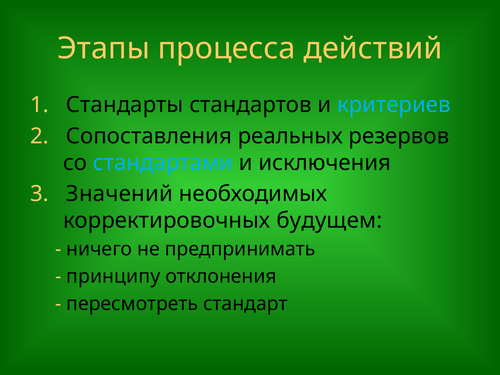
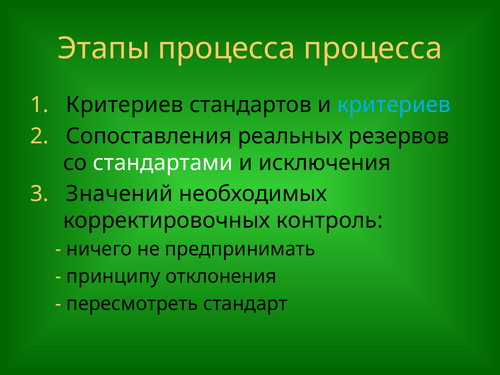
процесса действий: действий -> процесса
1 Стандарты: Стандарты -> Критериев
стандартами colour: light blue -> white
будущем: будущем -> контроль
